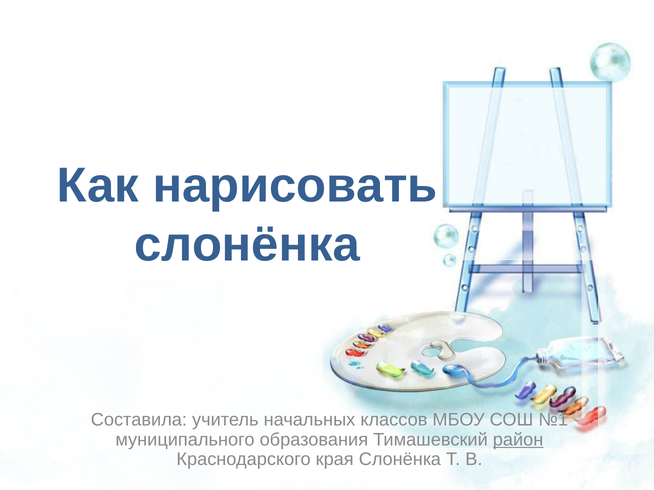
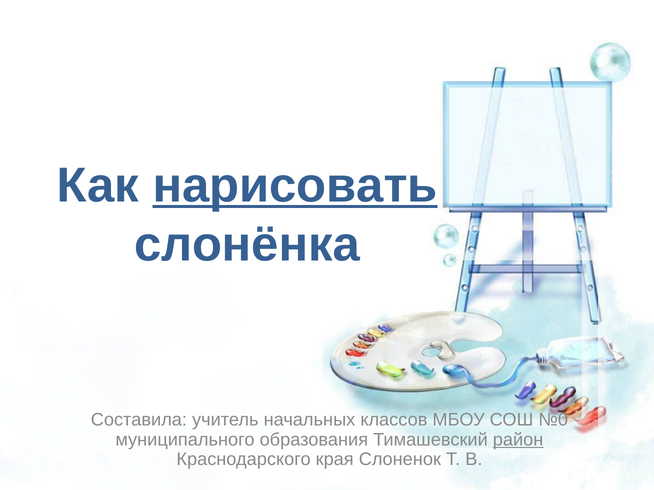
нарисовать underline: none -> present
№1: №1 -> №0
края Слонёнка: Слонёнка -> Слоненок
